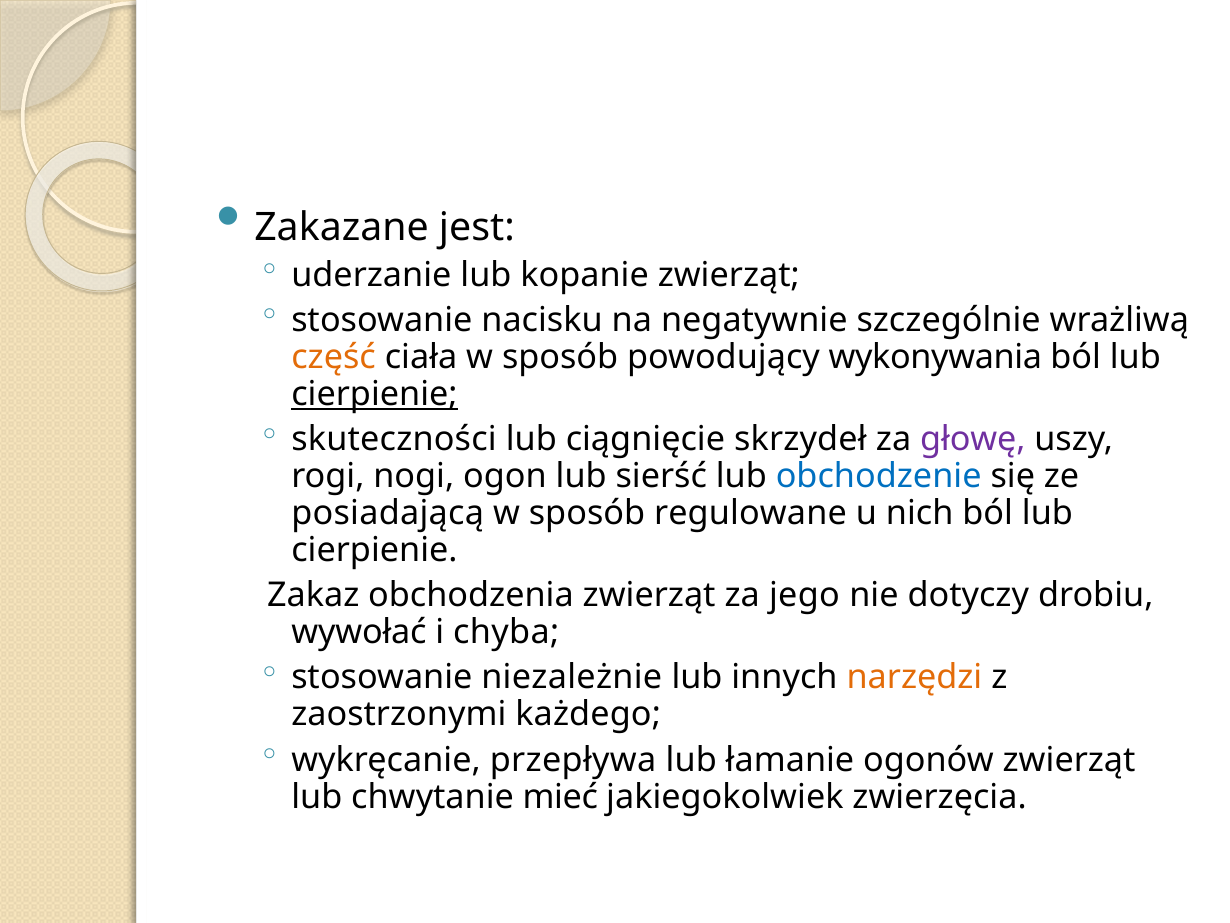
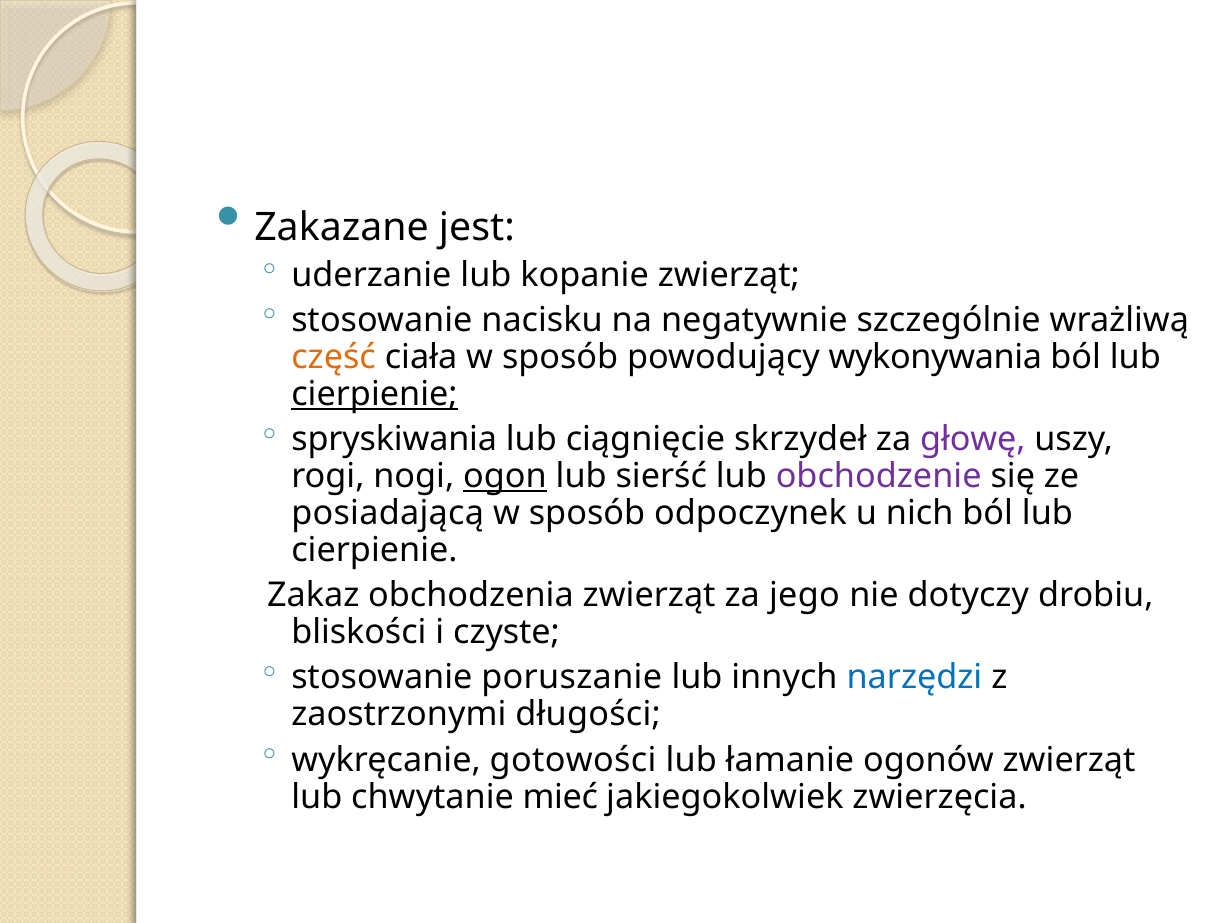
skuteczności: skuteczności -> spryskiwania
ogon underline: none -> present
obchodzenie colour: blue -> purple
regulowane: regulowane -> odpoczynek
wywołać: wywołać -> bliskości
chyba: chyba -> czyste
niezależnie: niezależnie -> poruszanie
narzędzi colour: orange -> blue
każdego: każdego -> długości
przepływa: przepływa -> gotowości
